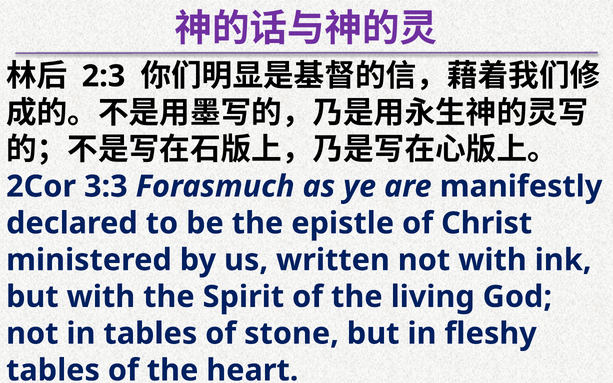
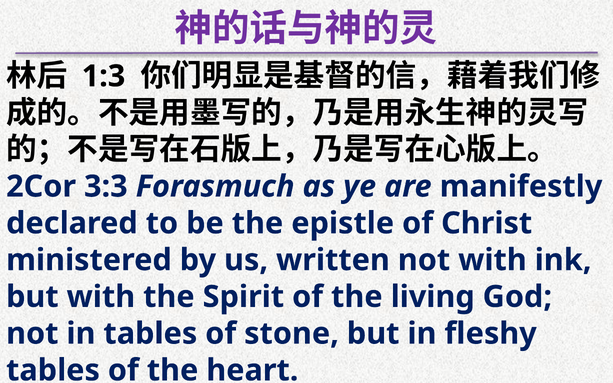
2:3: 2:3 -> 1:3
